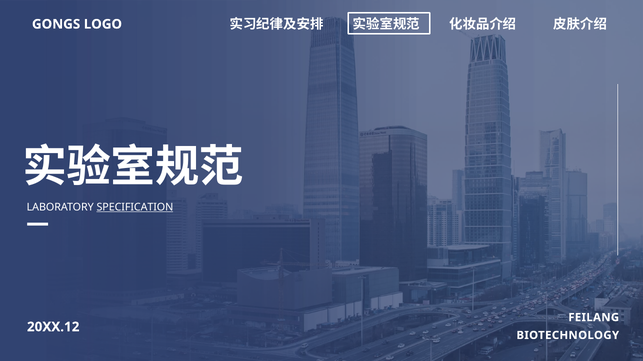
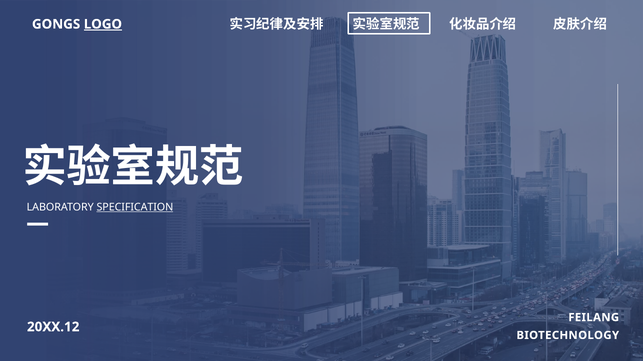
LOGO underline: none -> present
